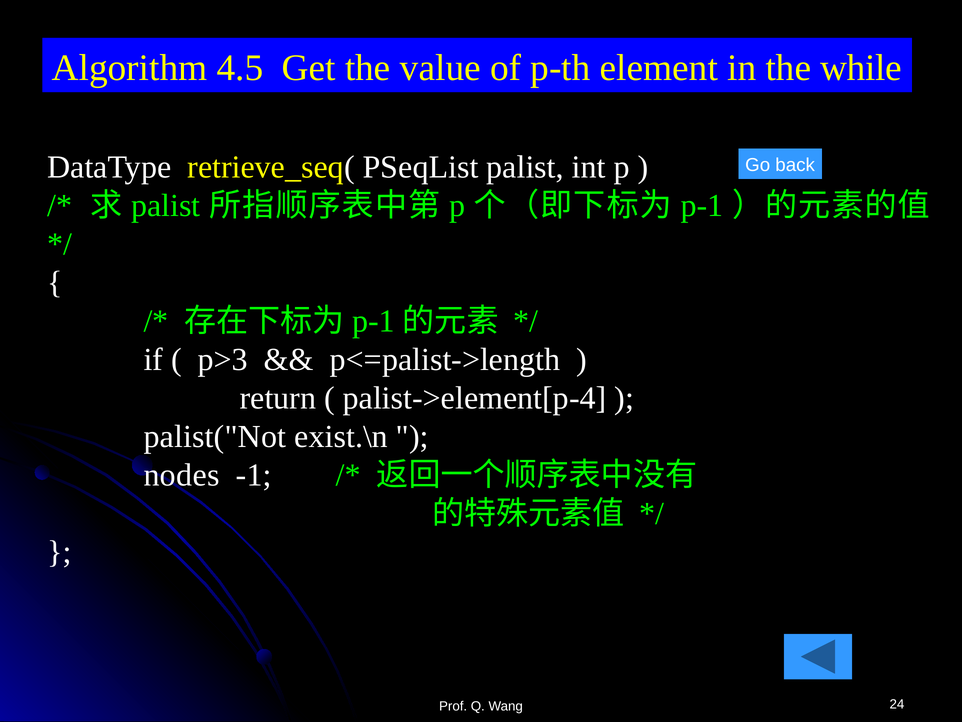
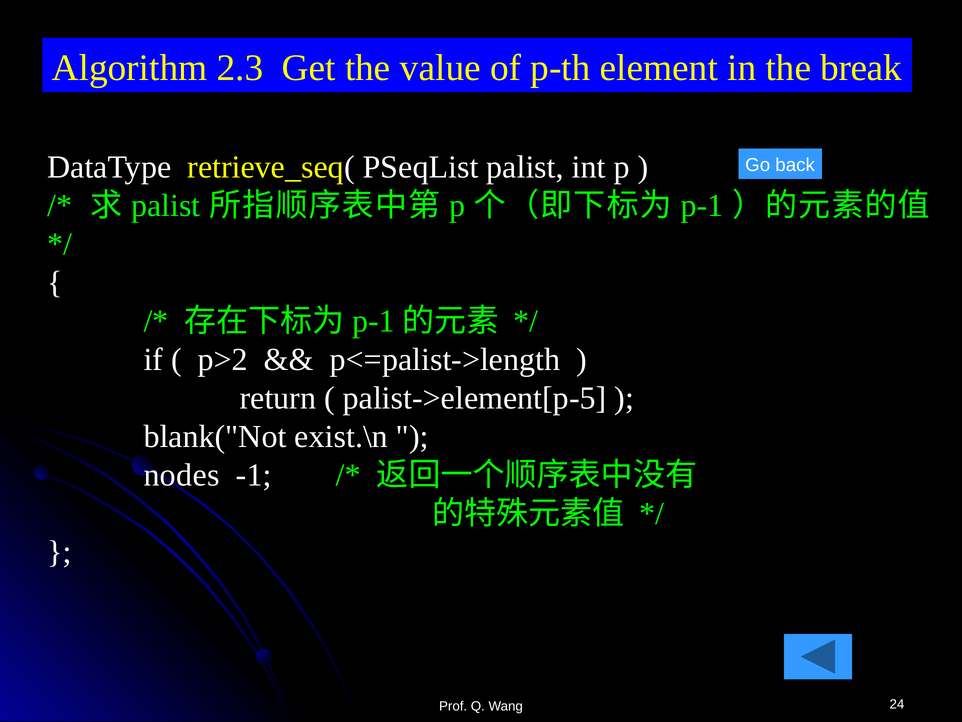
4.5: 4.5 -> 2.3
while: while -> break
p>3: p>3 -> p>2
palist->element[p-4: palist->element[p-4 -> palist->element[p-5
palist("Not: palist("Not -> blank("Not
